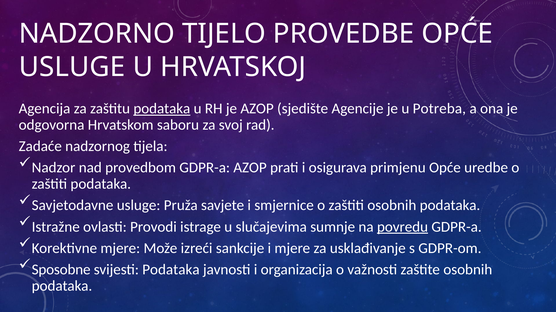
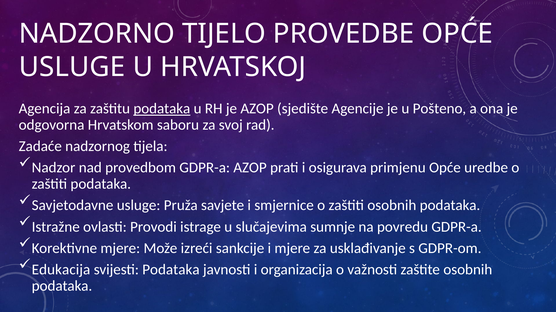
Potreba: Potreba -> Pošteno
povredu underline: present -> none
Sposobne: Sposobne -> Edukacija
